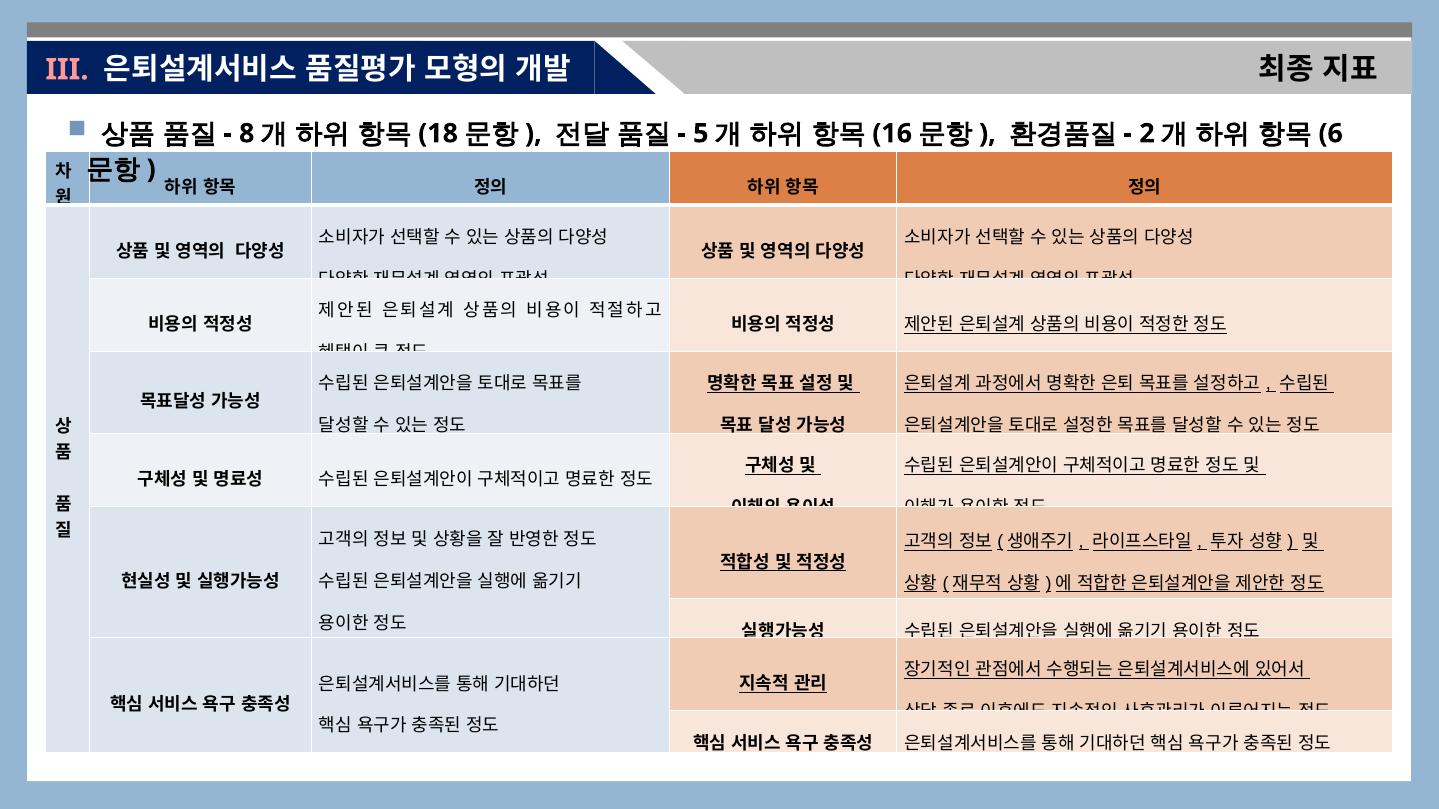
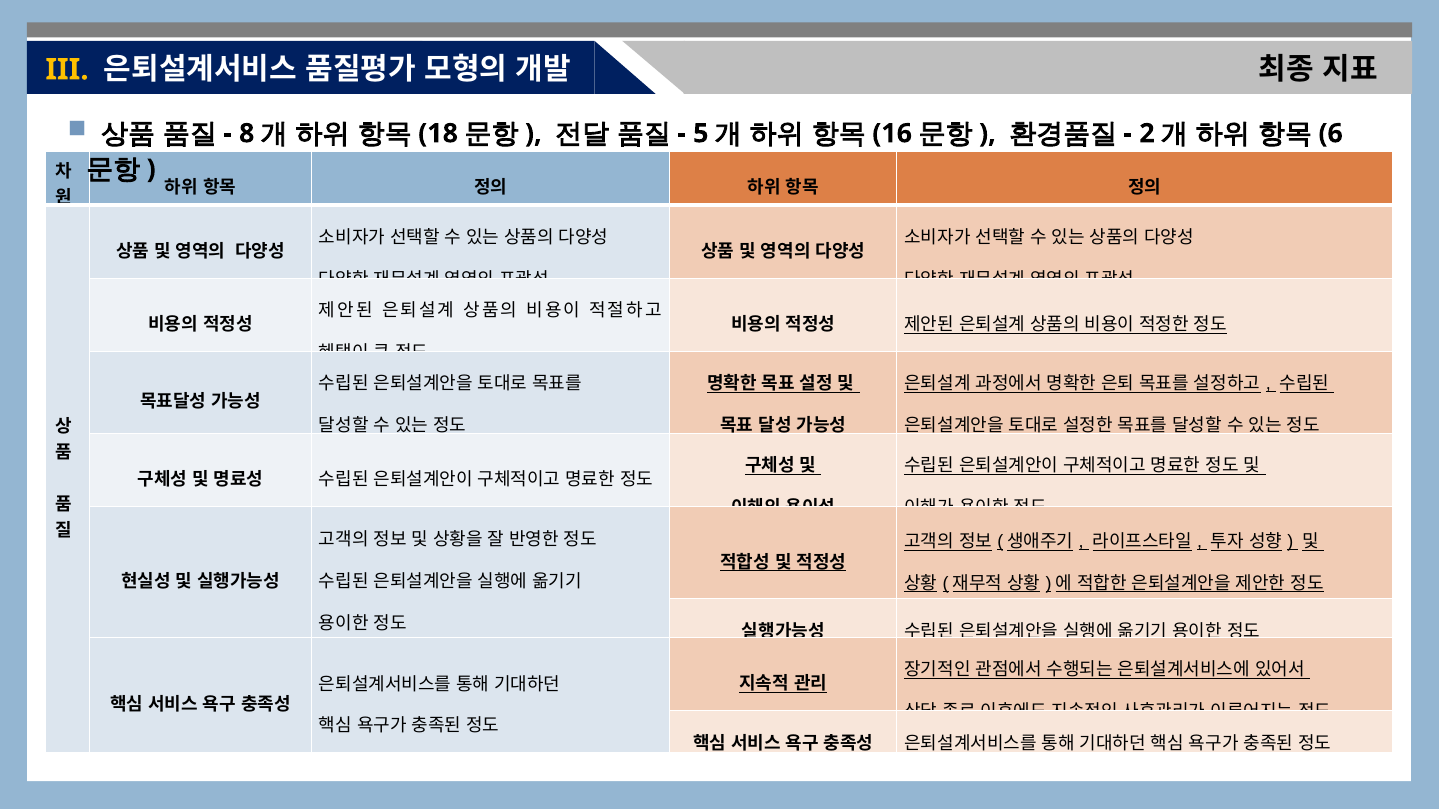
III colour: pink -> yellow
